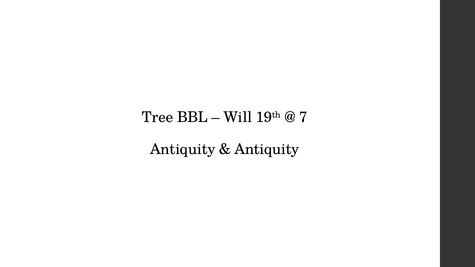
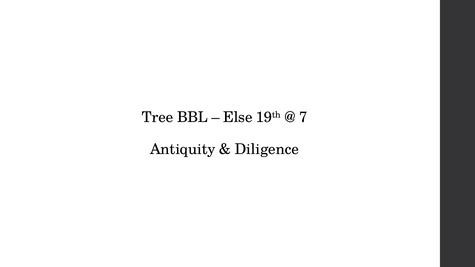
Will: Will -> Else
Antiquity at (267, 150): Antiquity -> Diligence
